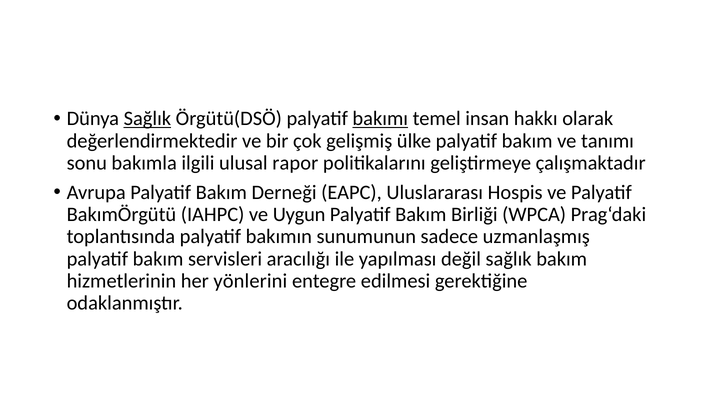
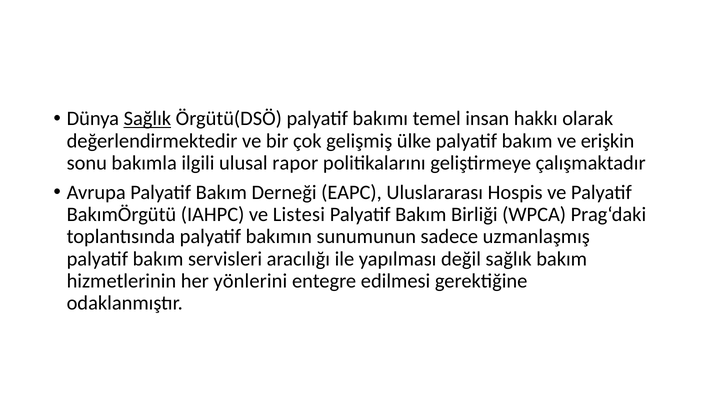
bakımı underline: present -> none
tanımı: tanımı -> erişkin
Uygun: Uygun -> Listesi
